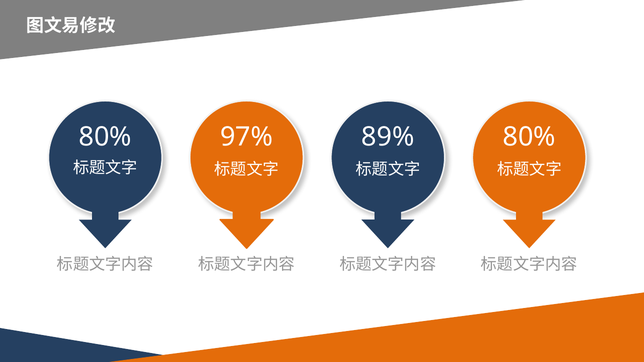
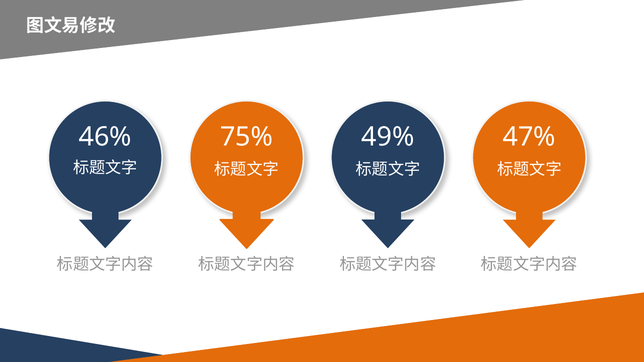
80% at (105, 137): 80% -> 46%
97%: 97% -> 75%
89%: 89% -> 49%
80% at (529, 137): 80% -> 47%
